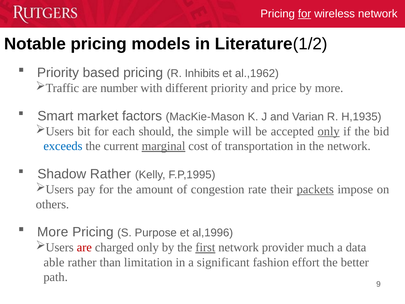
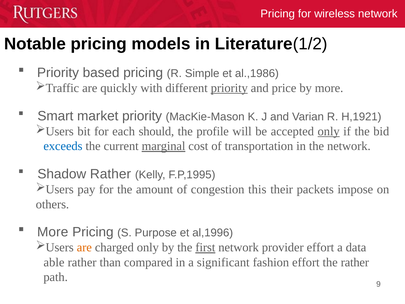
for at (305, 14) underline: present -> none
Inhibits: Inhibits -> Simple
al.,1962: al.,1962 -> al.,1986
number: number -> quickly
priority at (229, 88) underline: none -> present
market factors: factors -> priority
H,1935: H,1935 -> H,1921
simple: simple -> profile
rate: rate -> this
packets underline: present -> none
are at (84, 247) colour: red -> orange
provider much: much -> effort
limitation: limitation -> compared
the better: better -> rather
